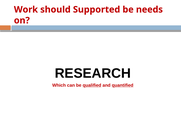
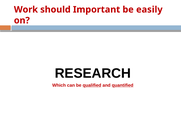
Supported: Supported -> Important
needs: needs -> easily
